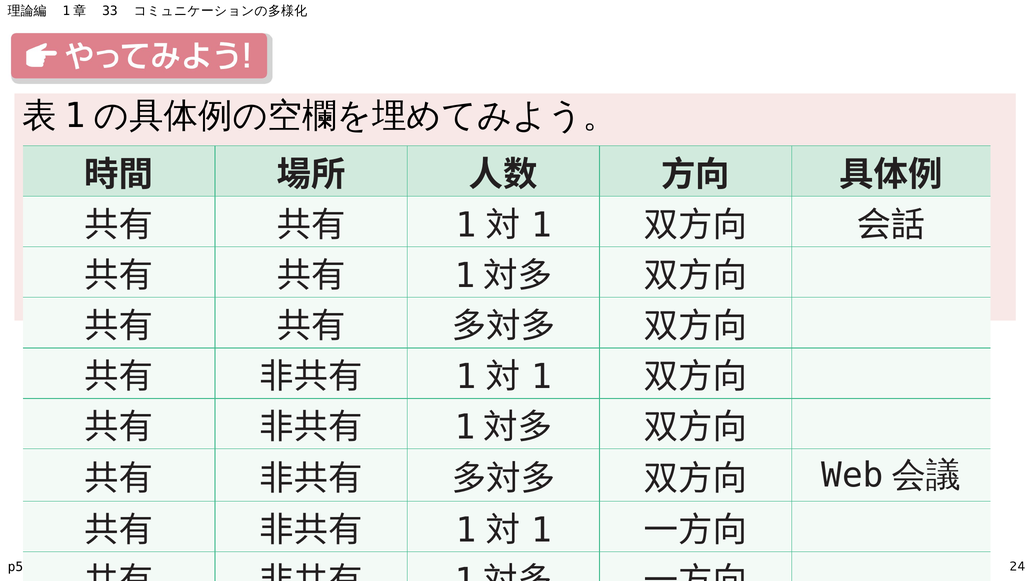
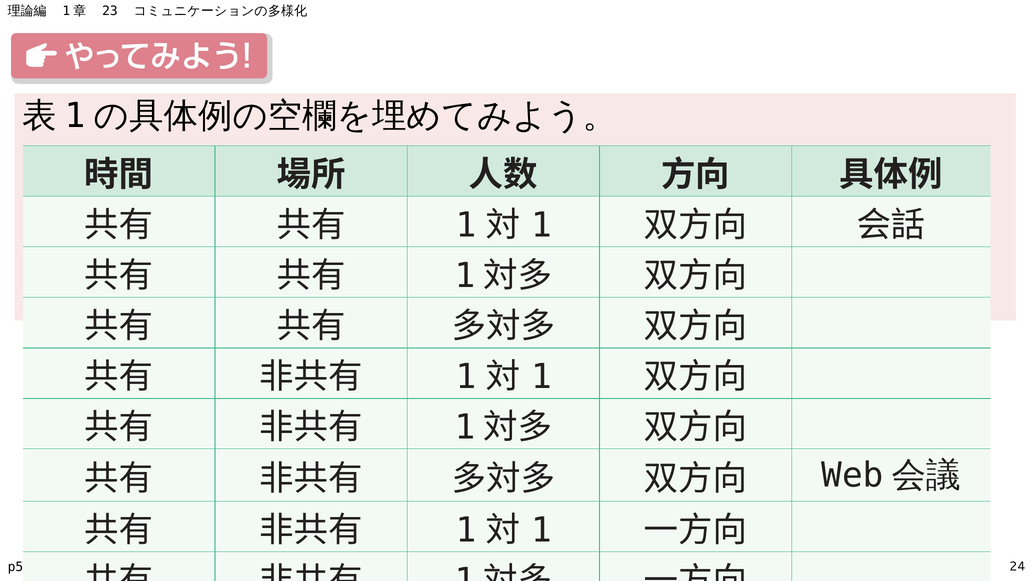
33: 33 -> 23
